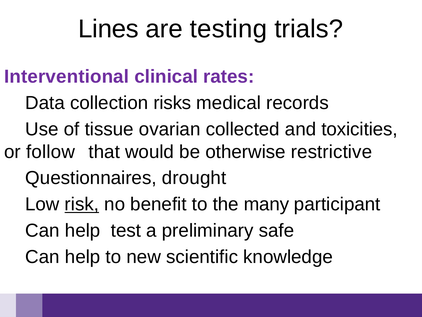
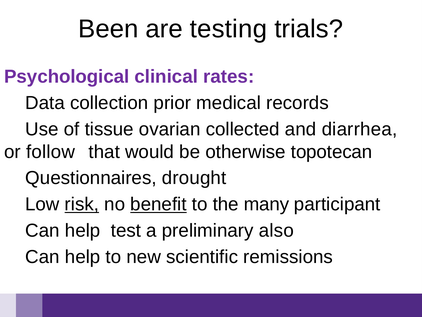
Lines: Lines -> Been
Interventional: Interventional -> Psychological
risks: risks -> prior
toxicities: toxicities -> diarrhea
restrictive: restrictive -> topotecan
benefit underline: none -> present
safe: safe -> also
knowledge: knowledge -> remissions
